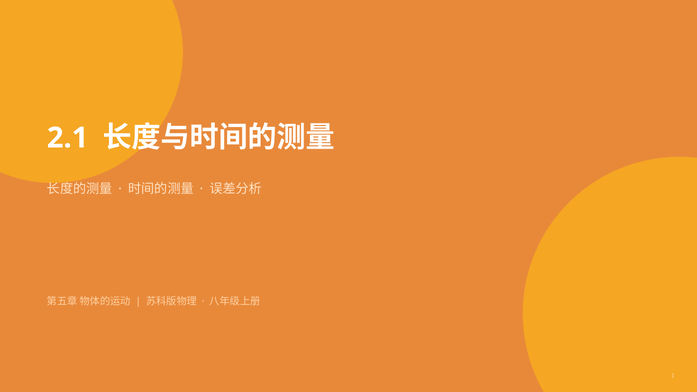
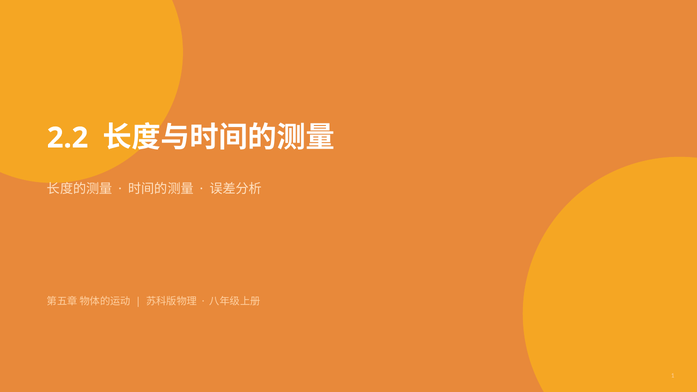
2.1: 2.1 -> 2.2
